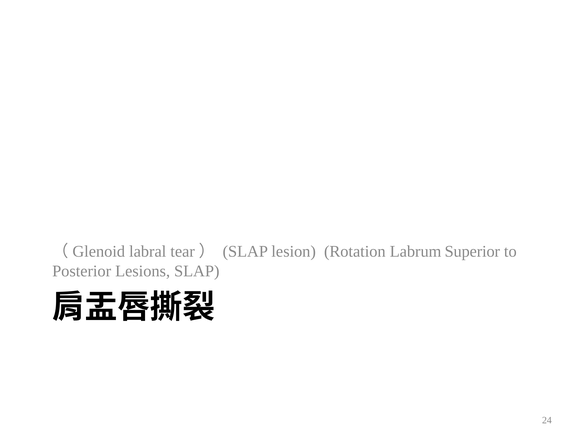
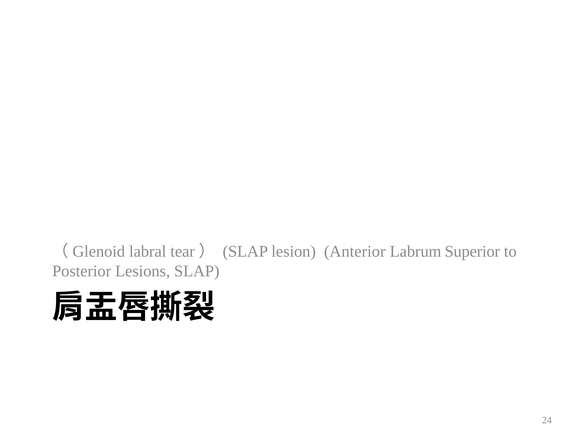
Rotation: Rotation -> Anterior
